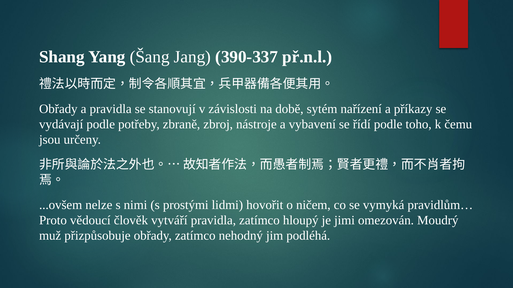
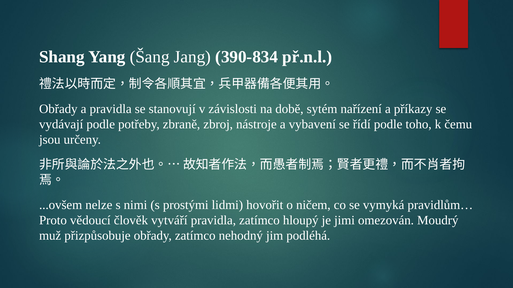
390-337: 390-337 -> 390-834
